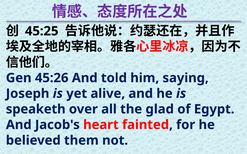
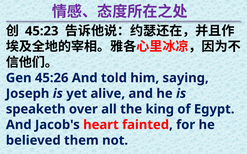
45:25: 45:25 -> 45:23
glad: glad -> king
